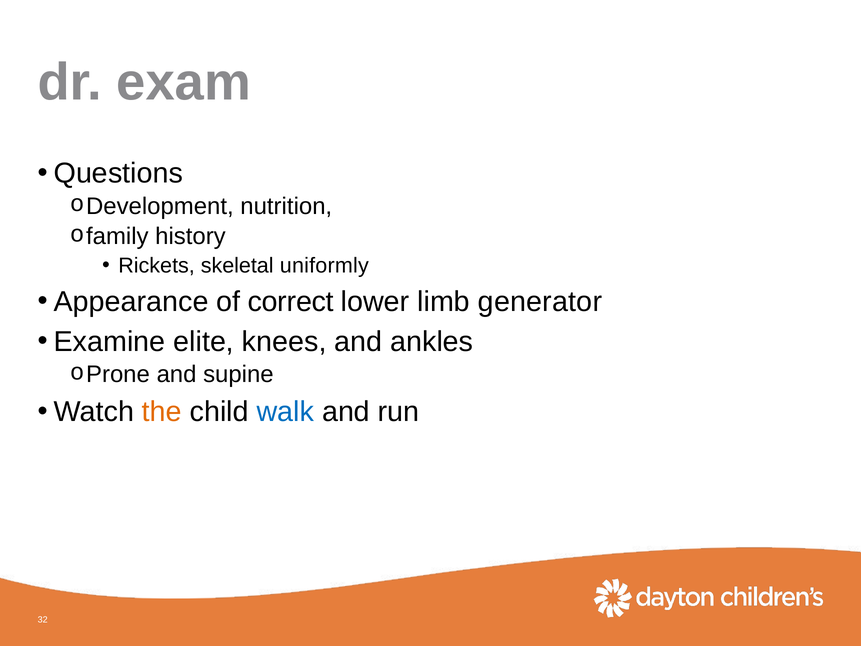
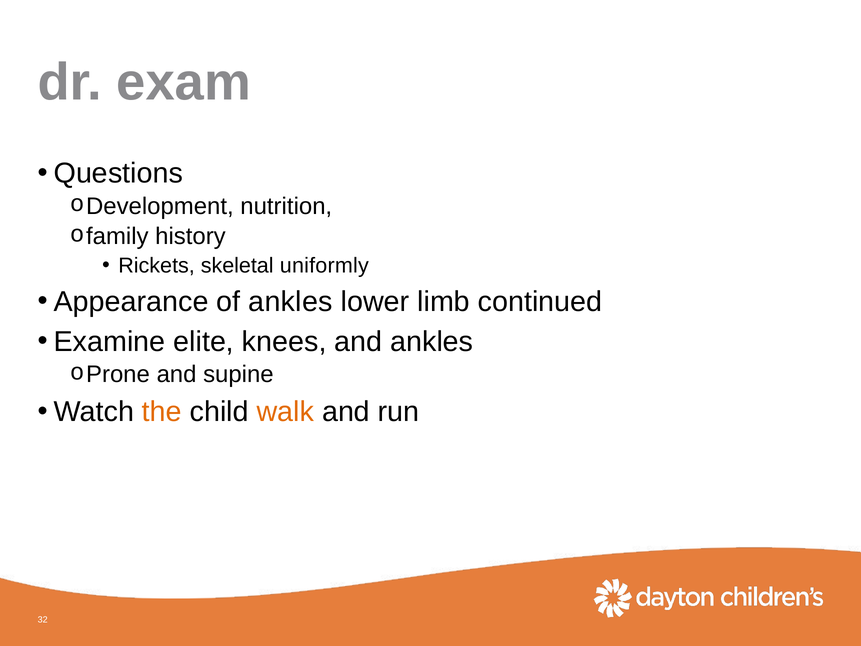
of correct: correct -> ankles
generator: generator -> continued
walk colour: blue -> orange
